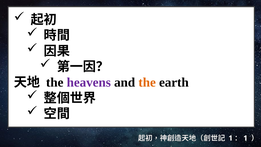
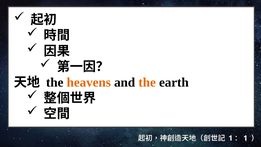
heavens colour: purple -> orange
